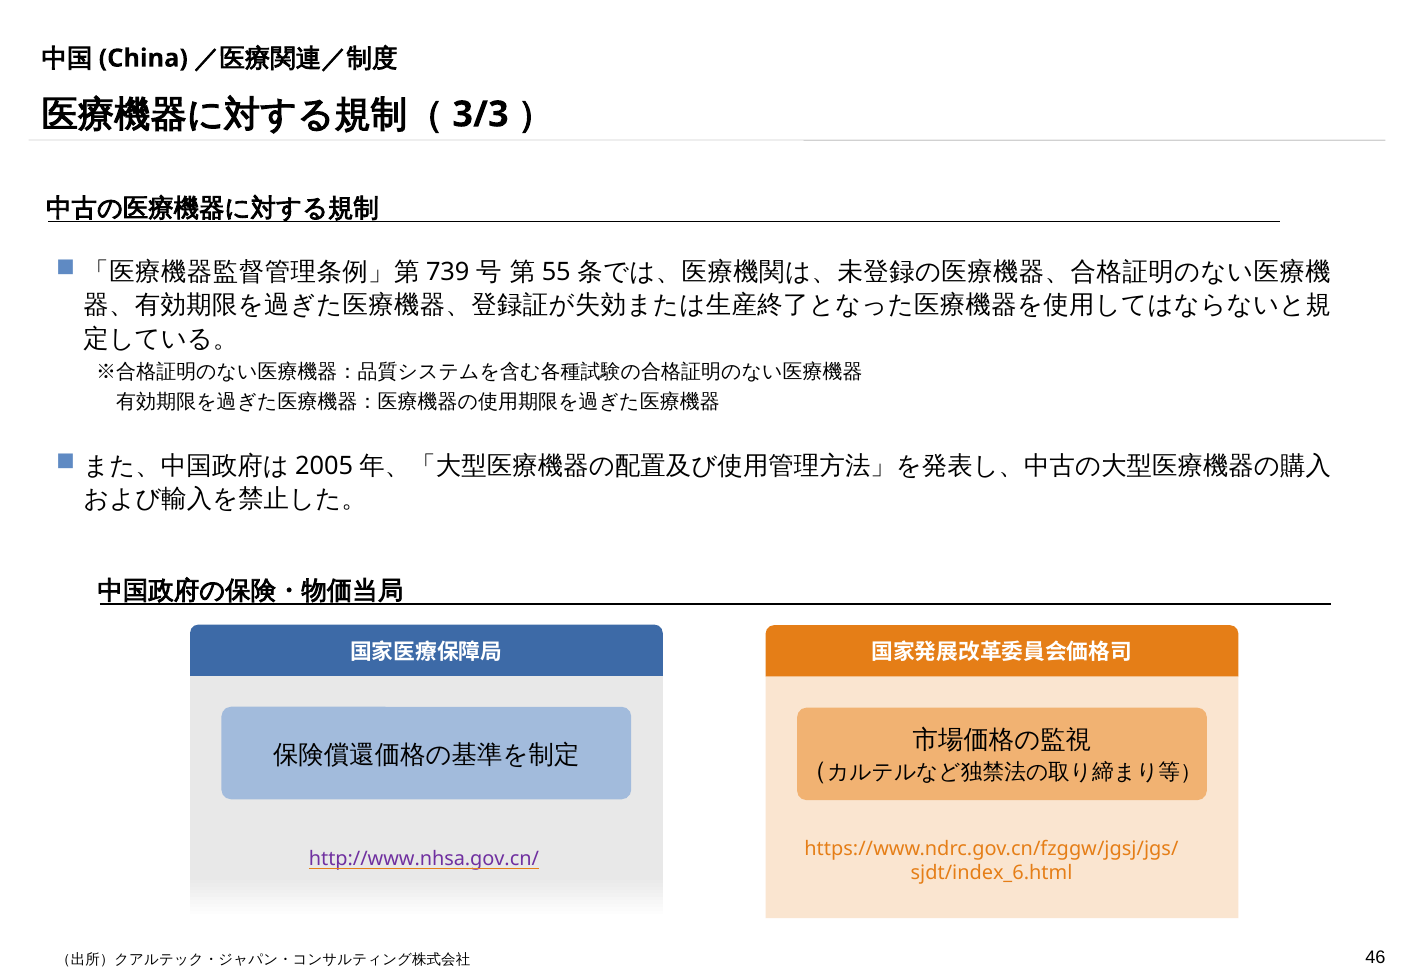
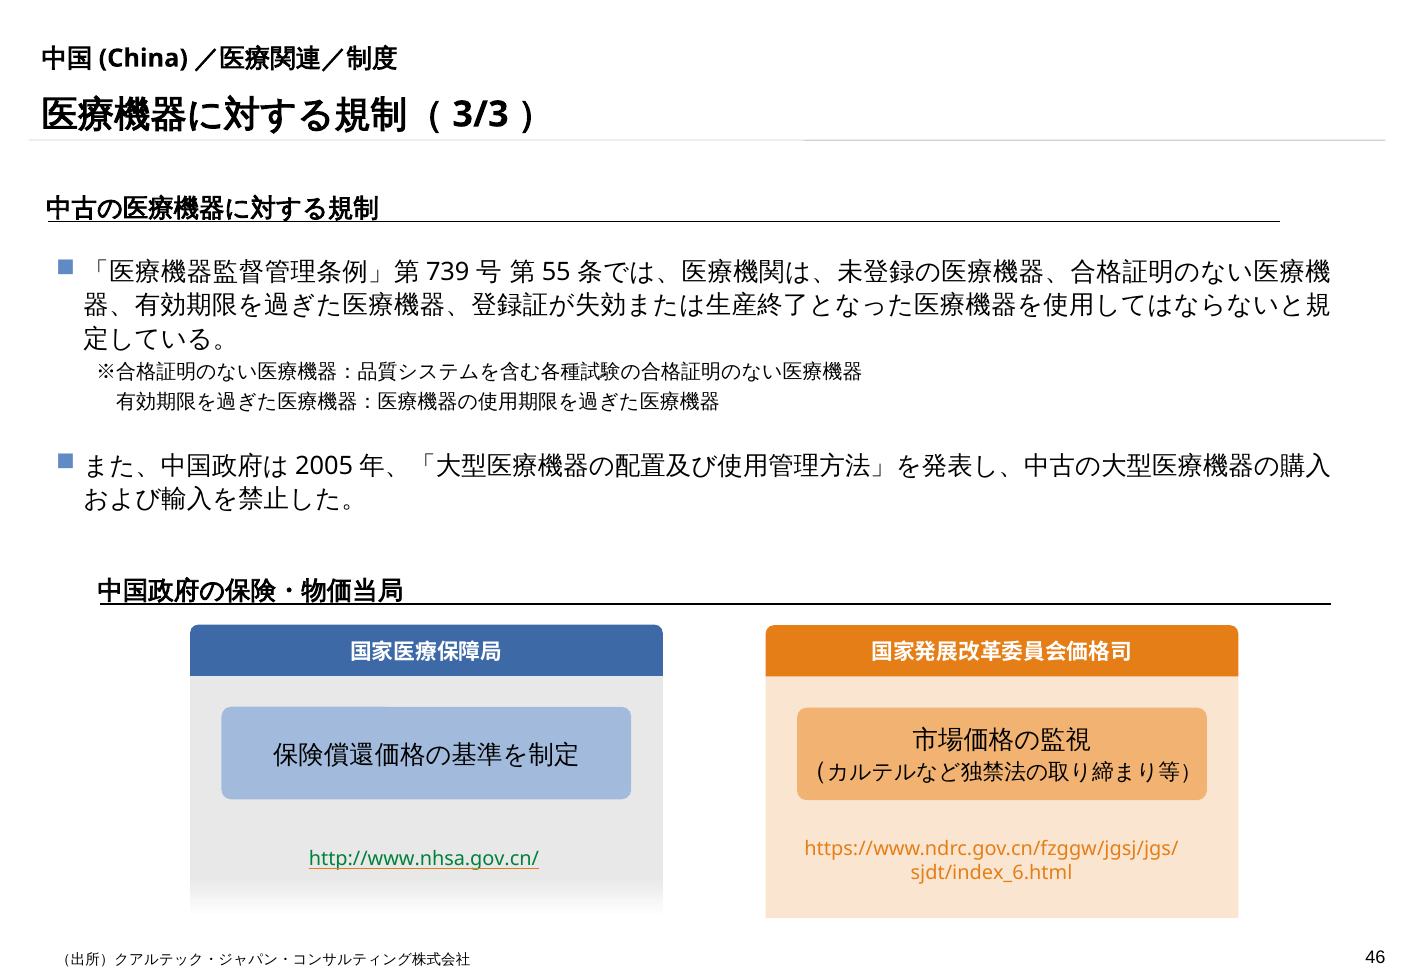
http://www.nhsa.gov.cn/ colour: purple -> green
